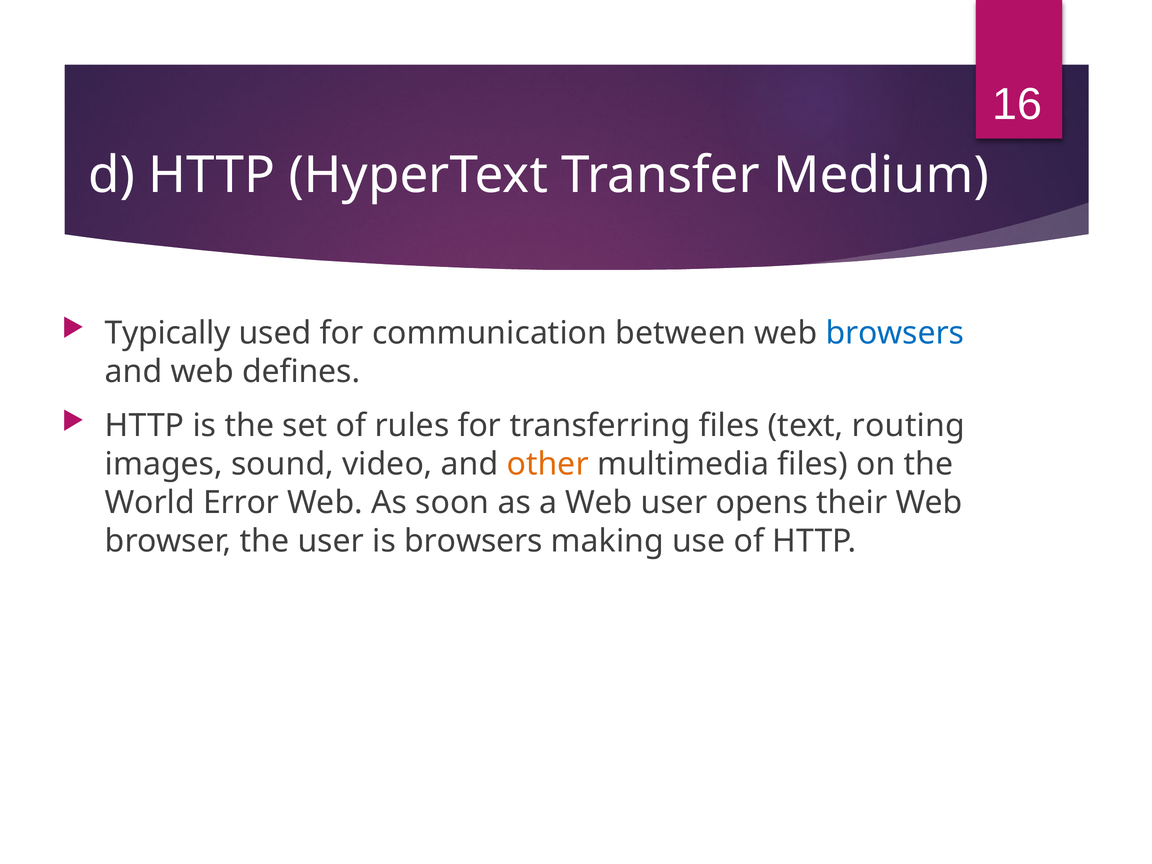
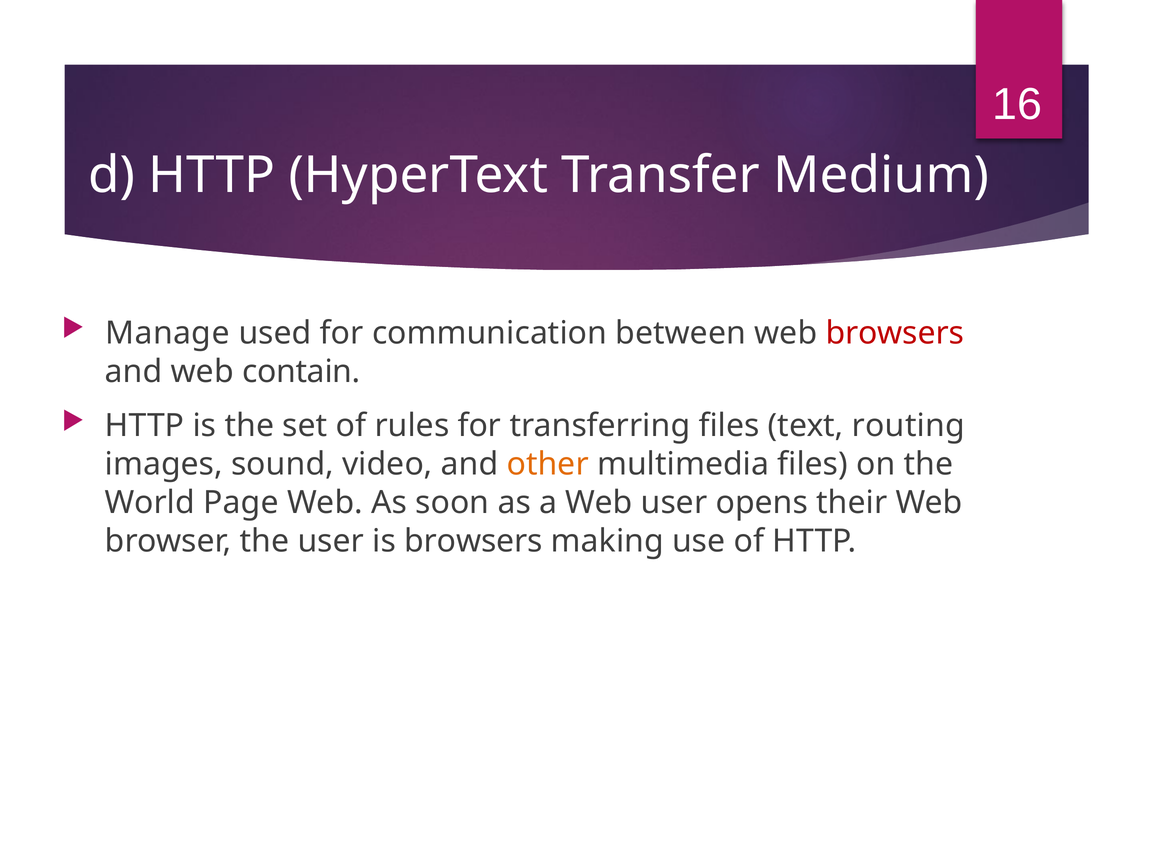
Typically: Typically -> Manage
browsers at (895, 333) colour: blue -> red
defines: defines -> contain
Error: Error -> Page
